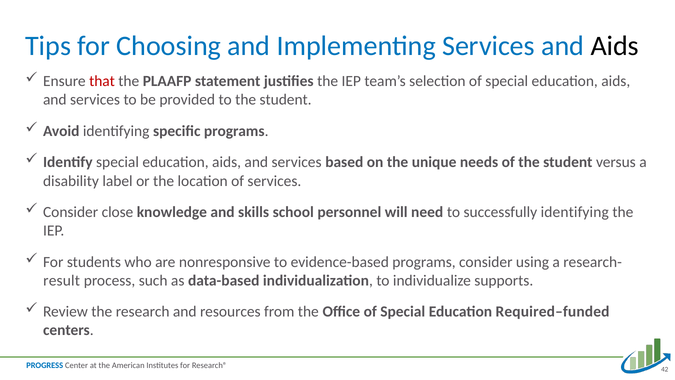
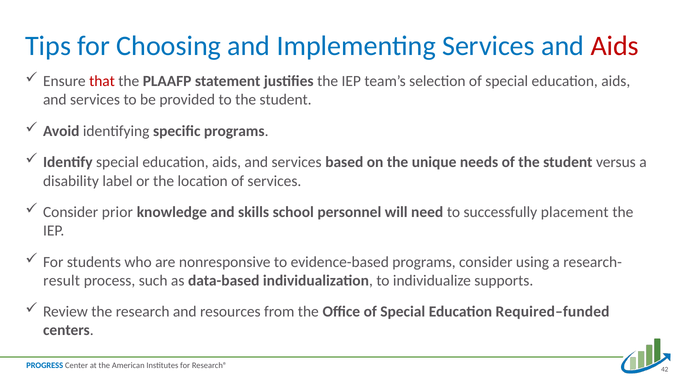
Aids at (615, 46) colour: black -> red
close: close -> prior
successfully identifying: identifying -> placement
